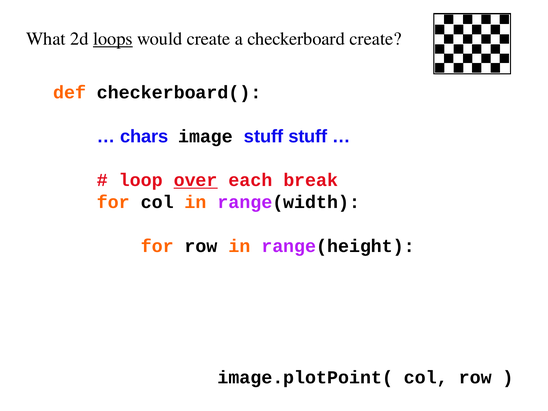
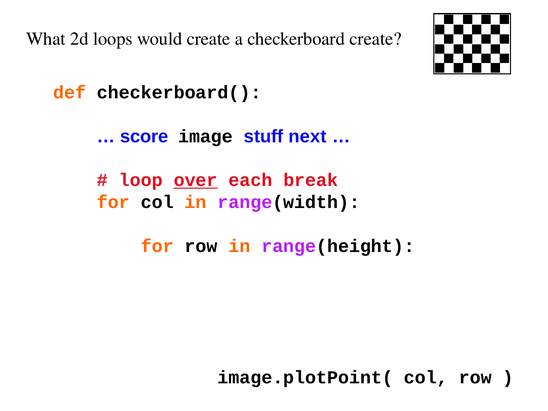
loops underline: present -> none
chars: chars -> score
stuff stuff: stuff -> next
